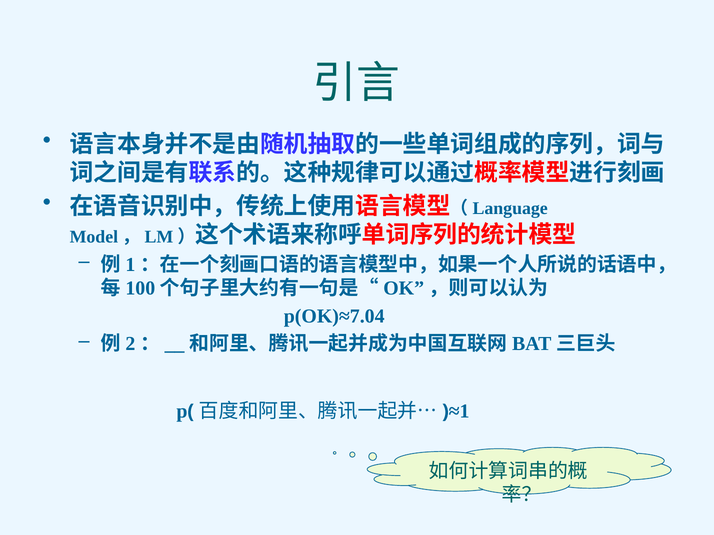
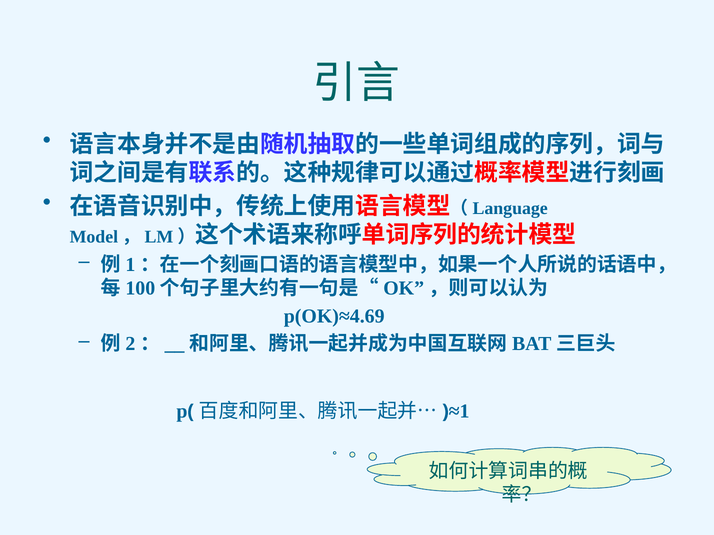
p(OK)≈7.04: p(OK)≈7.04 -> p(OK)≈4.69
